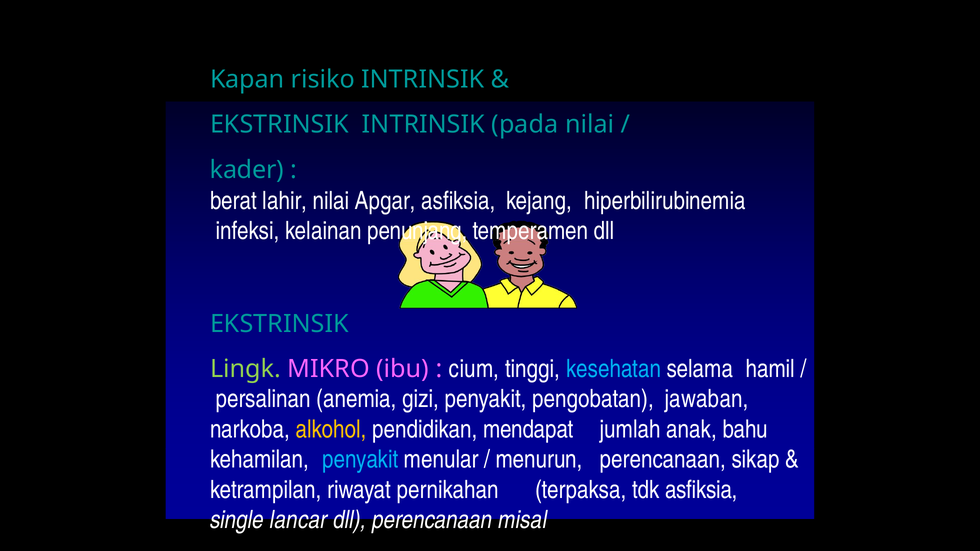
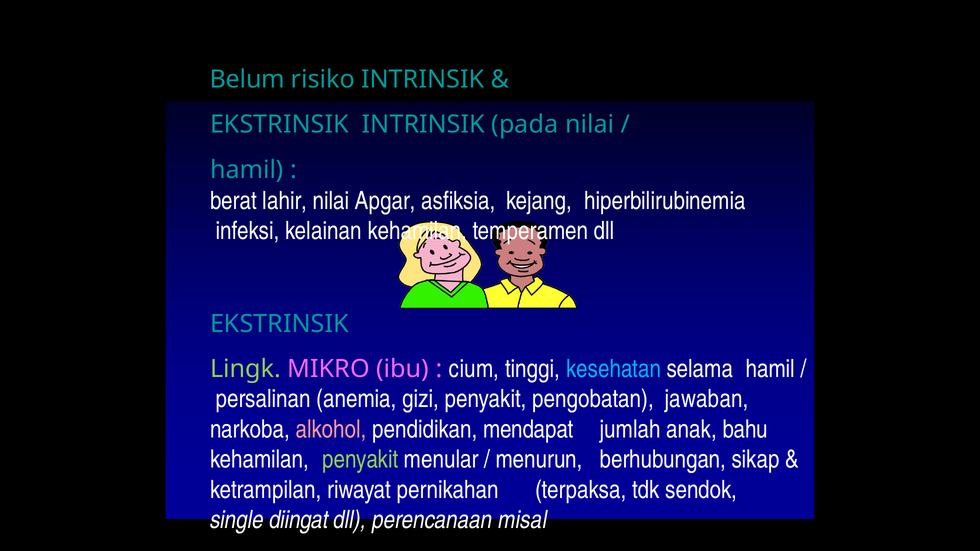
Kapan: Kapan -> Belum
kader at (247, 170): kader -> hamil
kelainan penunjang: penunjang -> kehamilan
alkohol colour: yellow -> pink
penyakit at (360, 460) colour: light blue -> light green
menurun perencanaan: perencanaan -> berhubungan
tdk asfiksia: asfiksia -> sendok
lancar: lancar -> diingat
